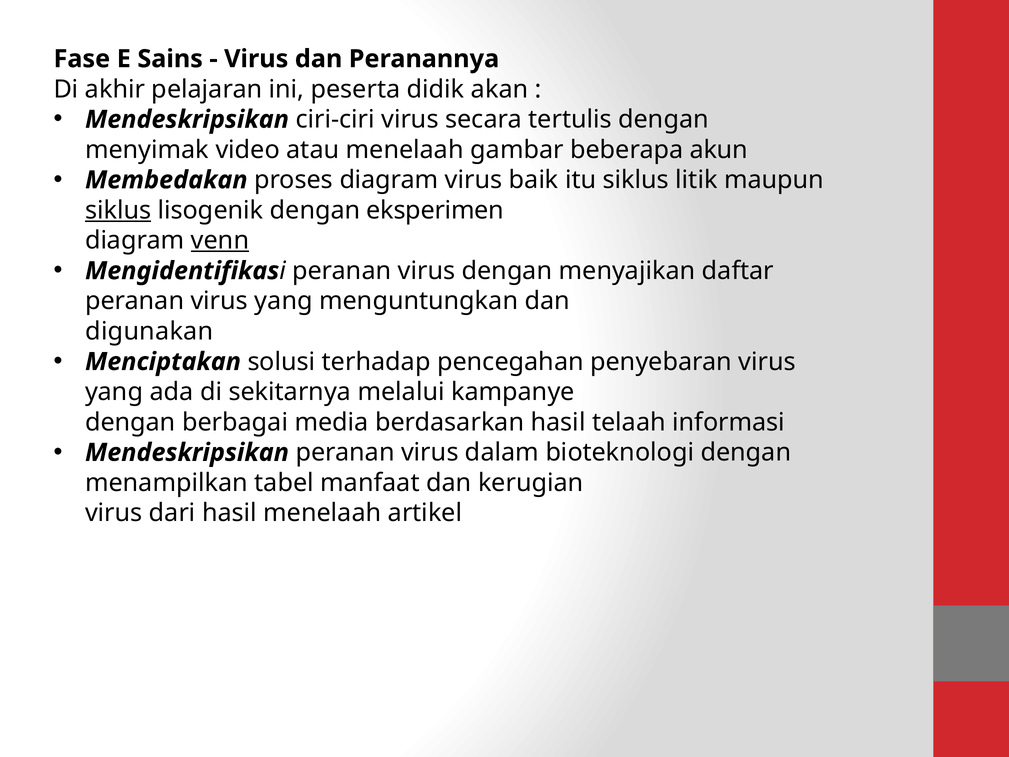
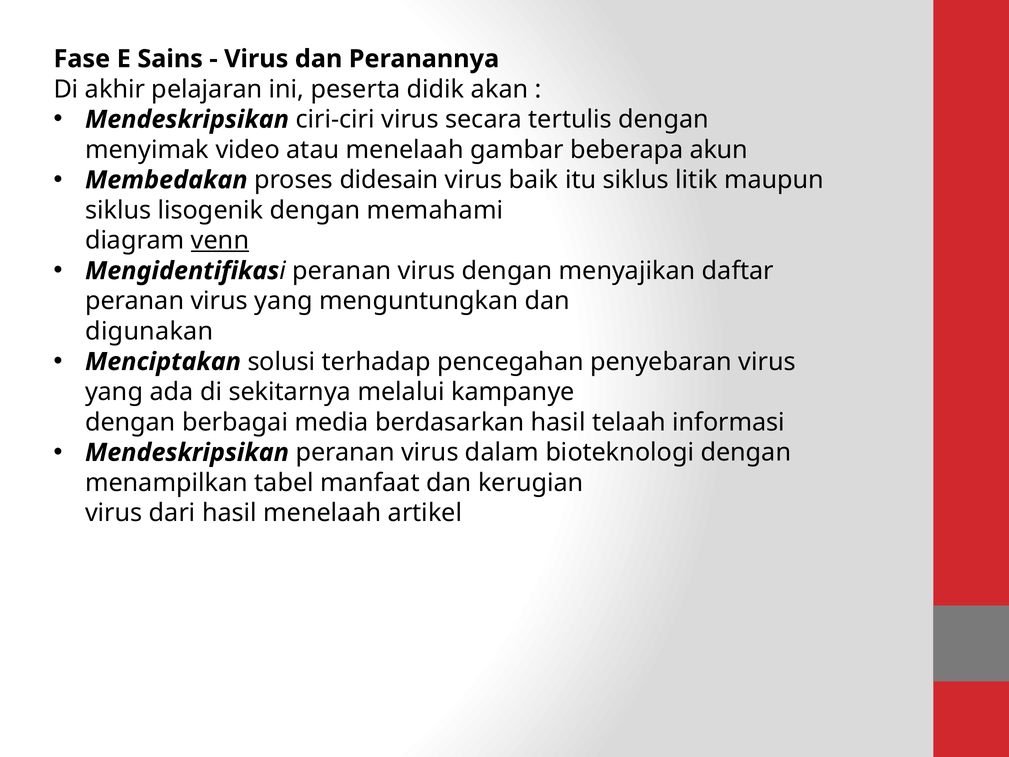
proses diagram: diagram -> didesain
siklus at (118, 210) underline: present -> none
eksperimen: eksperimen -> memahami
